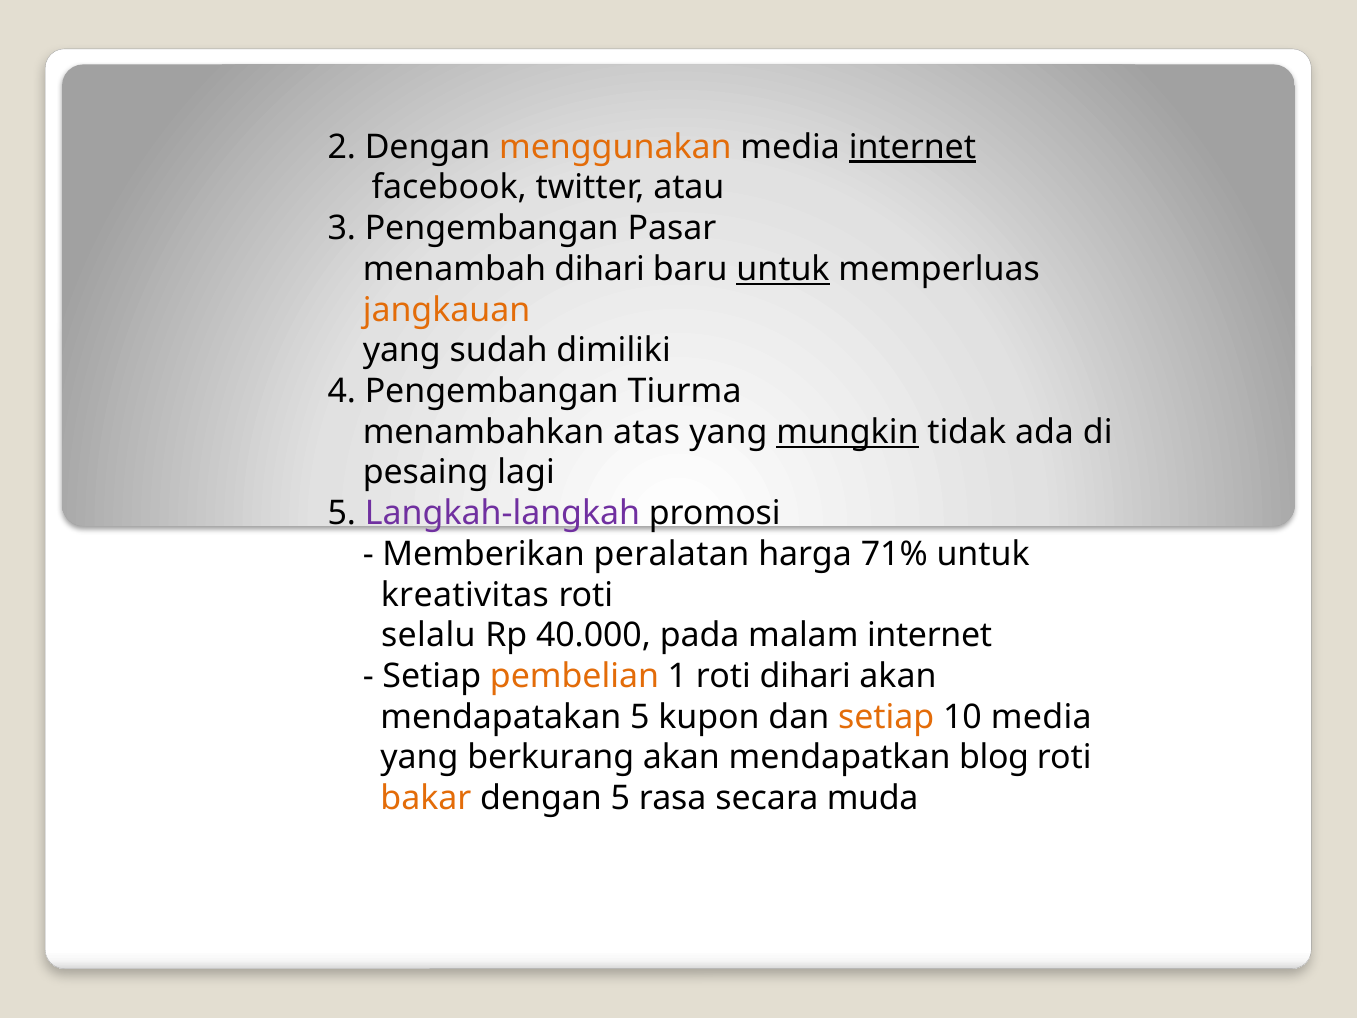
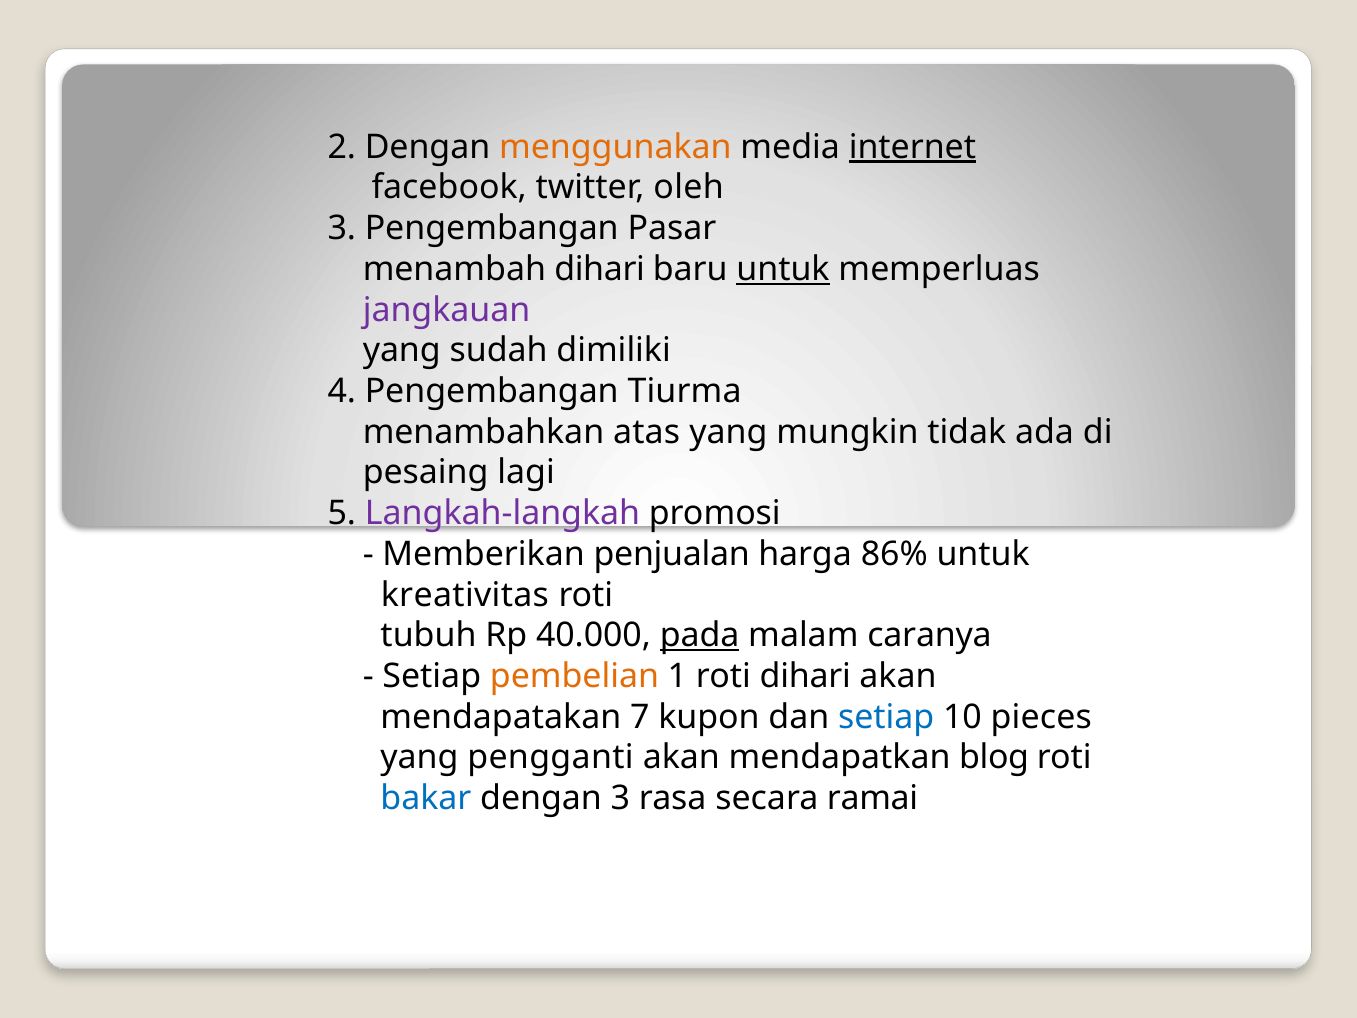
atau: atau -> oleh
jangkauan colour: orange -> purple
mungkin underline: present -> none
peralatan: peralatan -> penjualan
71%: 71% -> 86%
selalu: selalu -> tubuh
pada underline: none -> present
malam internet: internet -> caranya
mendapatakan 5: 5 -> 7
setiap at (886, 717) colour: orange -> blue
10 media: media -> pieces
berkurang: berkurang -> pengganti
bakar colour: orange -> blue
dengan 5: 5 -> 3
muda: muda -> ramai
